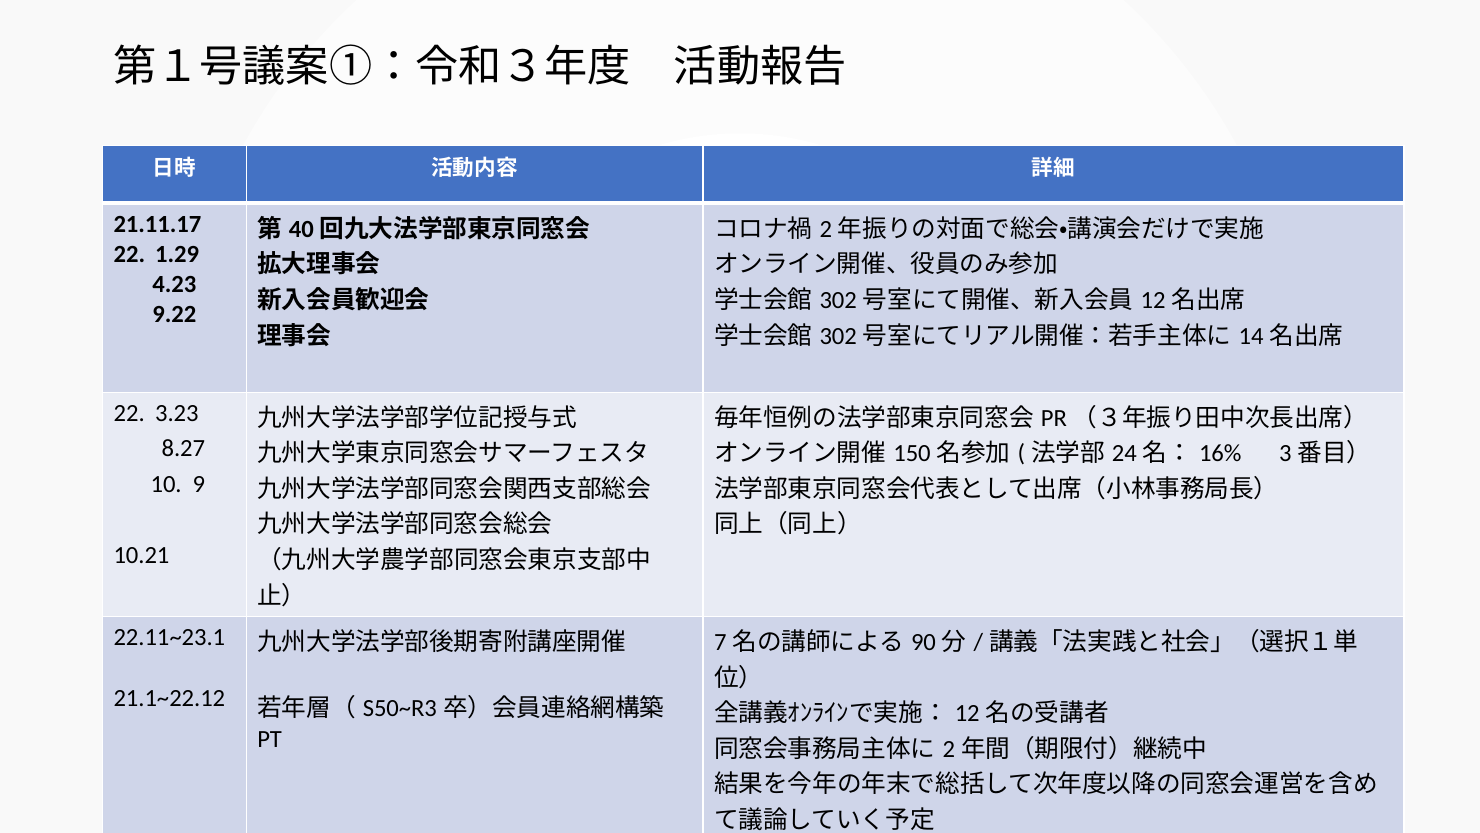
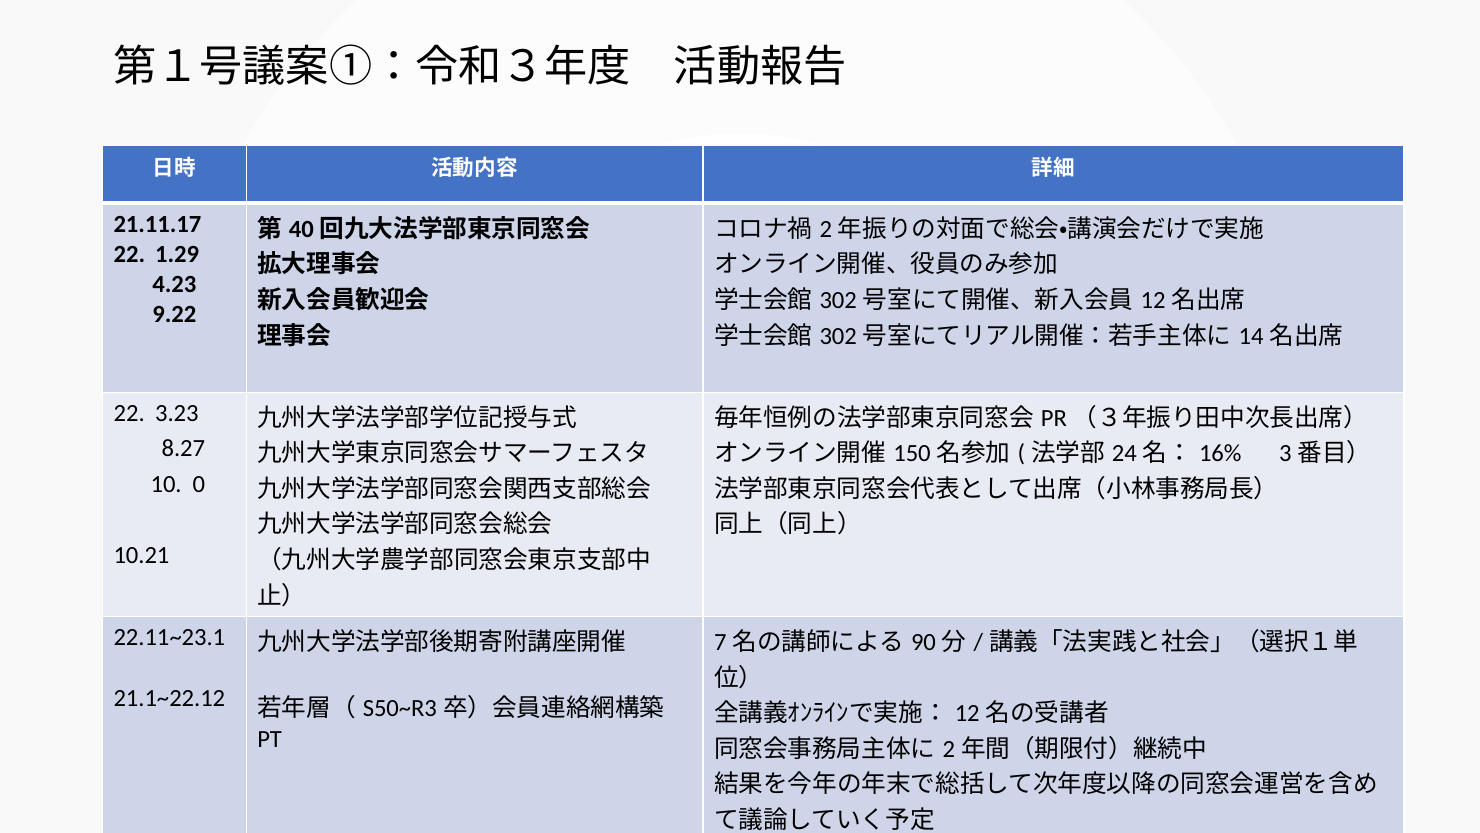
9: 9 -> 0
